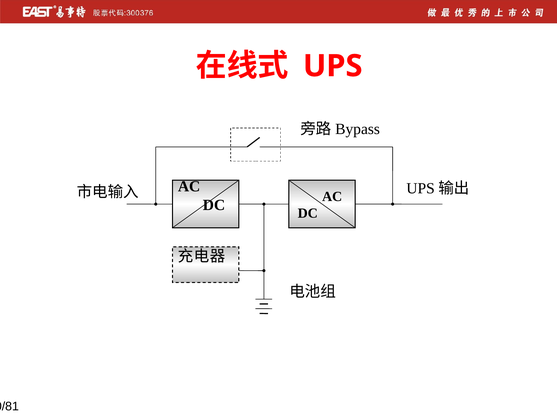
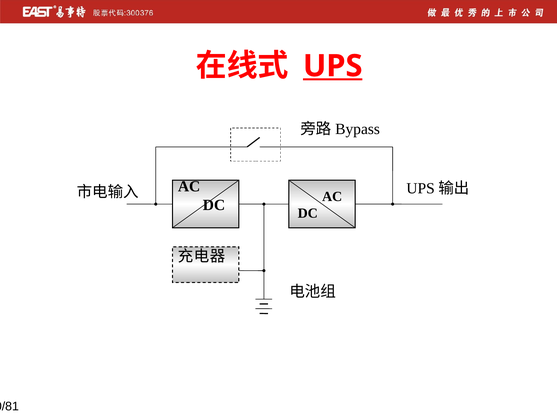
UPS underline: none -> present
